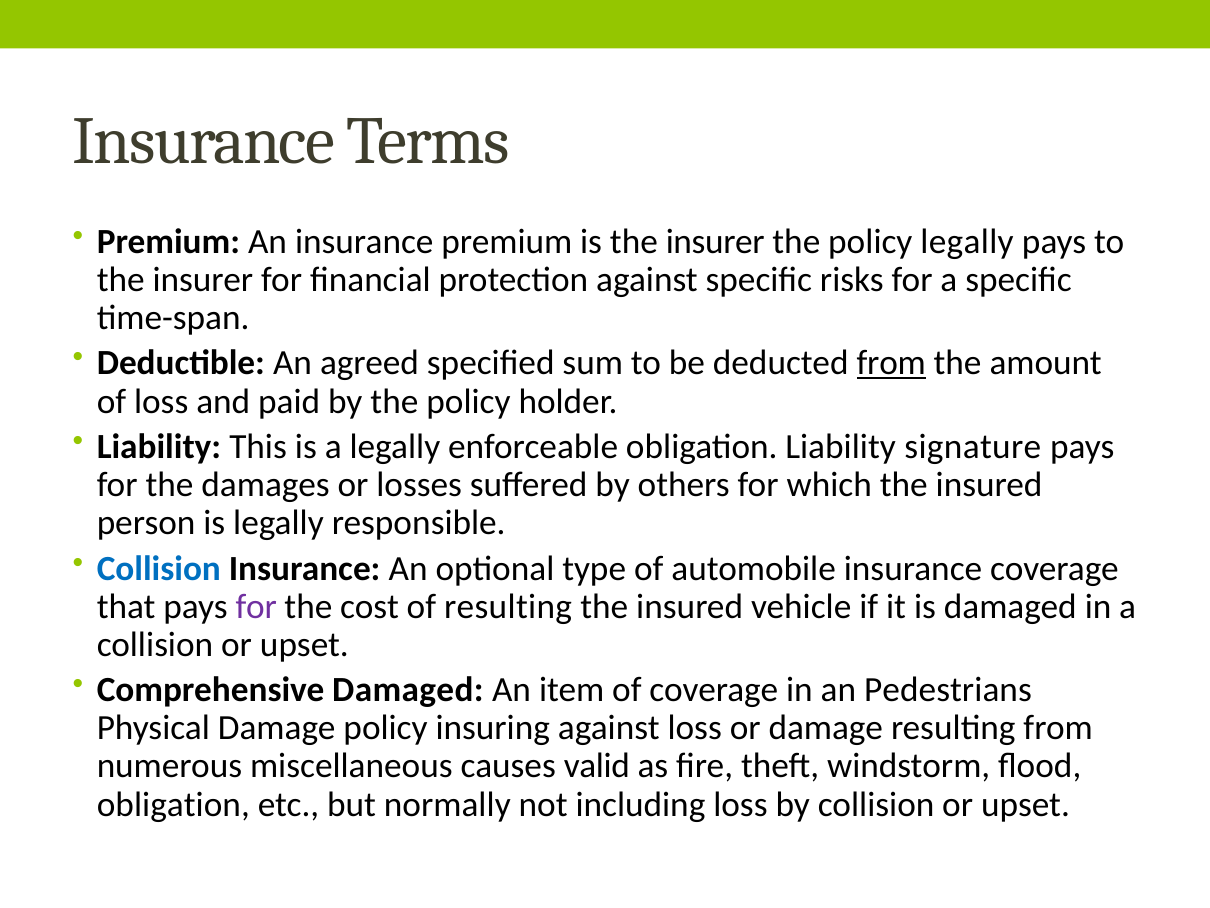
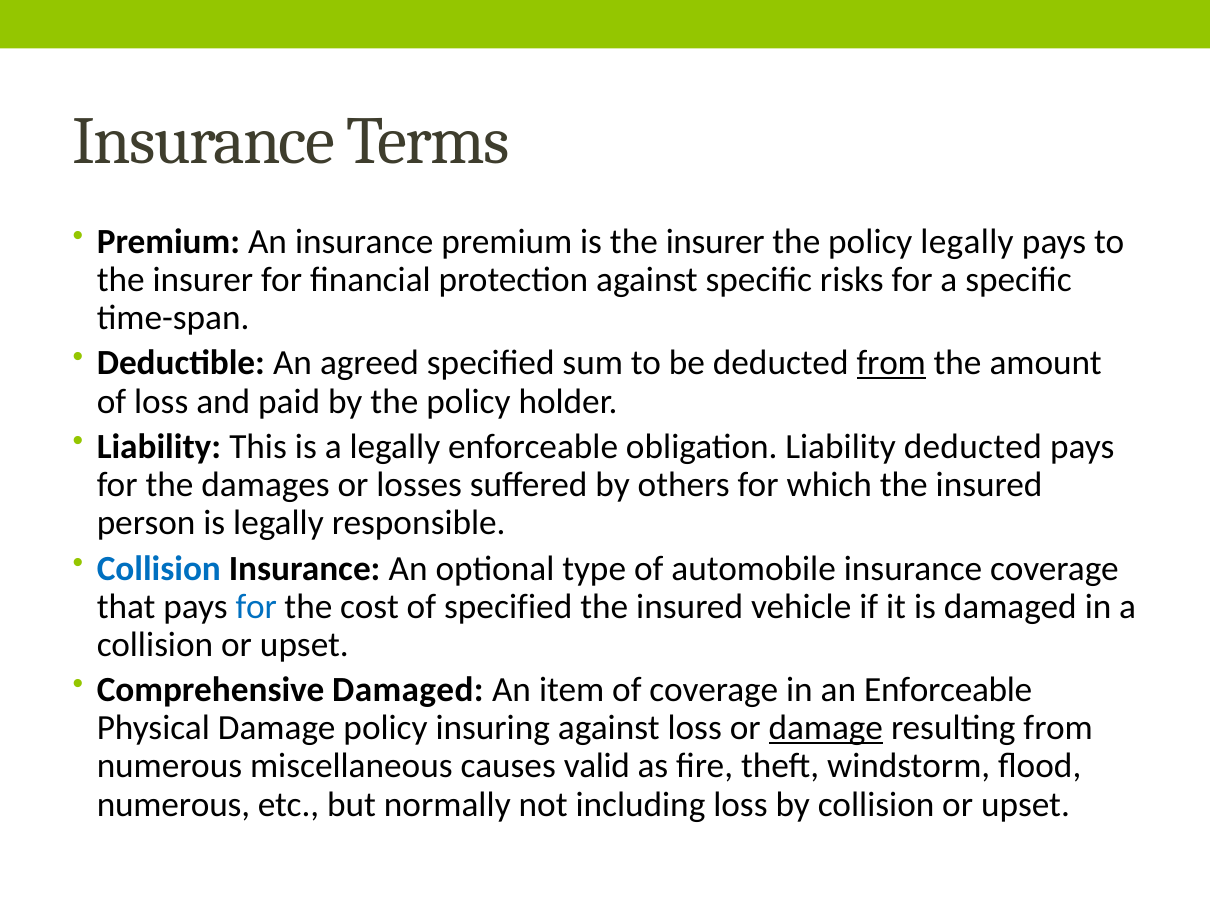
Liability signature: signature -> deducted
for at (256, 606) colour: purple -> blue
of resulting: resulting -> specified
an Pedestrians: Pedestrians -> Enforceable
damage at (826, 728) underline: none -> present
obligation at (173, 804): obligation -> numerous
